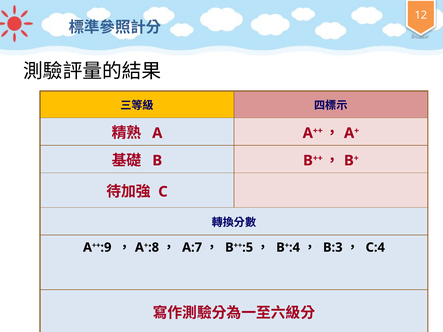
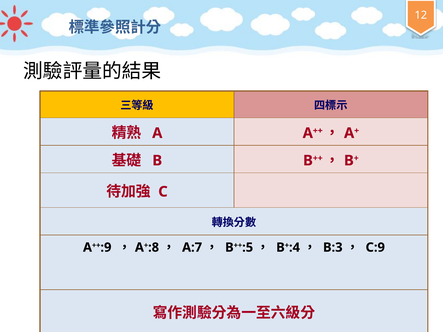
C:4: C:4 -> C:9
